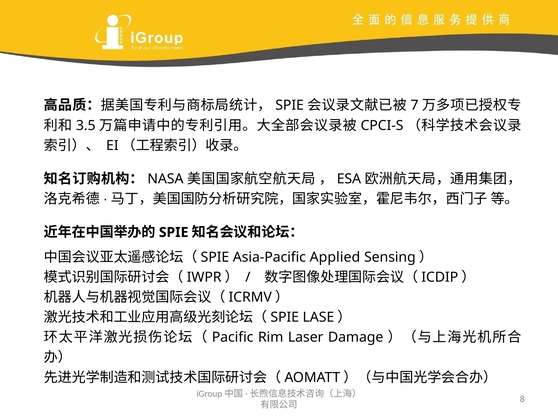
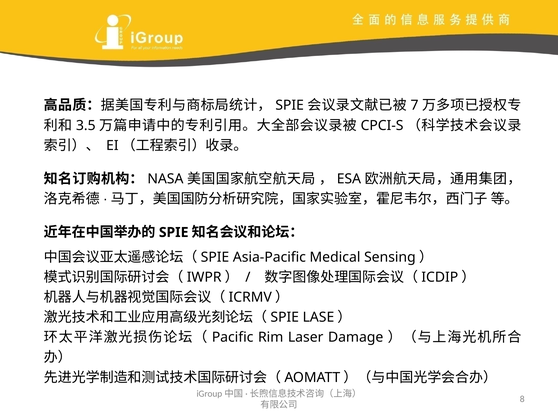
Applied: Applied -> Medical
